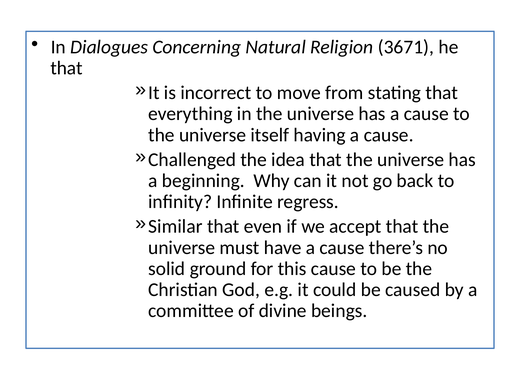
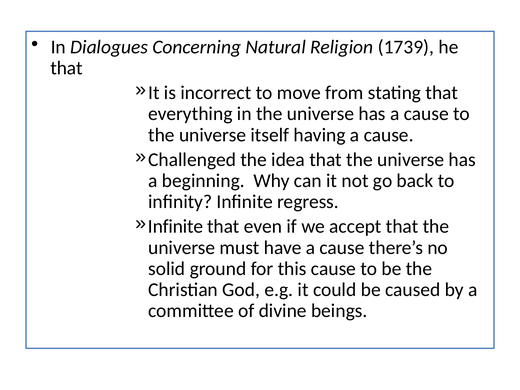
3671: 3671 -> 1739
Similar at (175, 227): Similar -> Infinite
